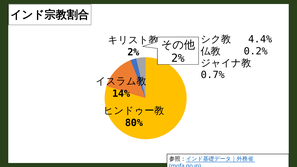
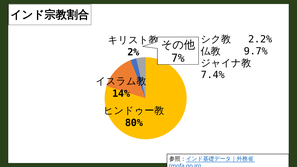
4.4%: 4.4% -> 2.2%
0.2%: 0.2% -> 9.7%
2% at (178, 58): 2% -> 7%
0.7%: 0.7% -> 7.4%
